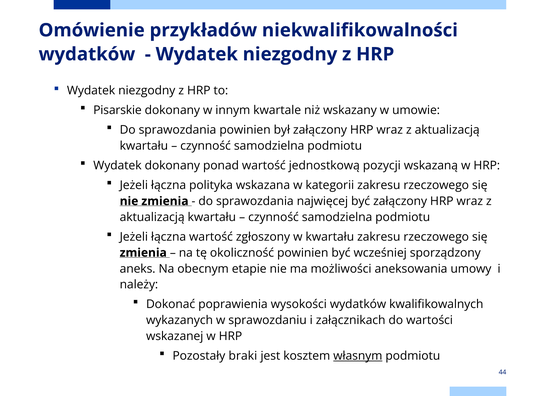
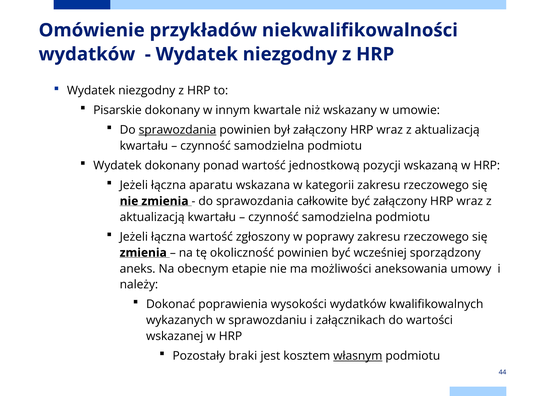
sprawozdania at (177, 130) underline: none -> present
polityka: polityka -> aparatu
najwięcej: najwięcej -> całkowite
w kwartału: kwartału -> poprawy
